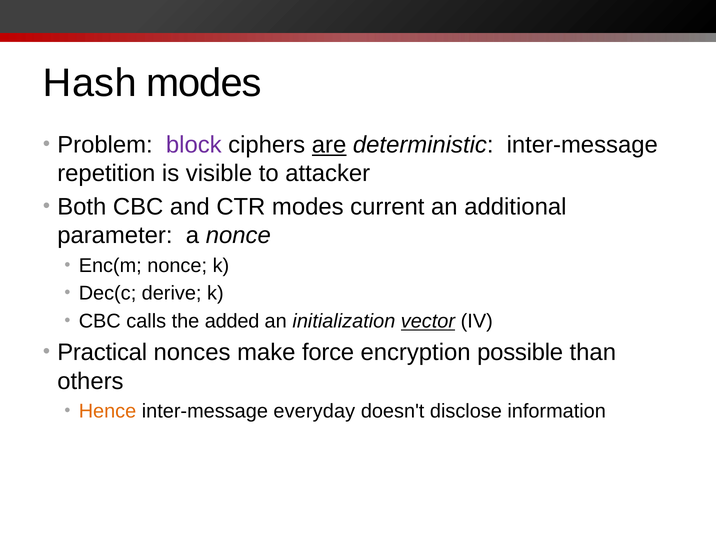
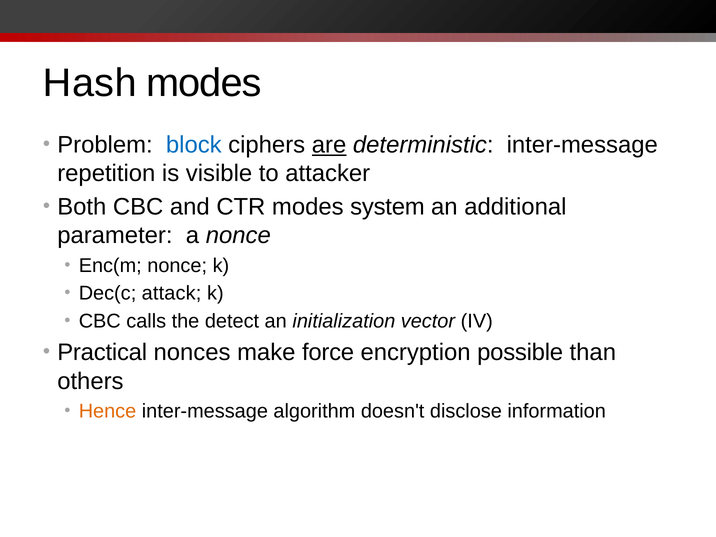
block colour: purple -> blue
current: current -> system
derive: derive -> attack
added: added -> detect
vector underline: present -> none
everyday: everyday -> algorithm
